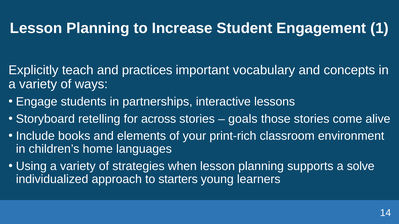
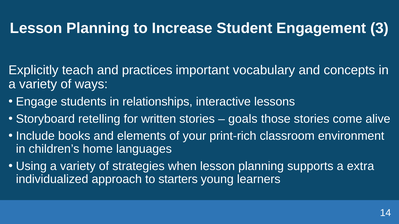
1: 1 -> 3
partnerships: partnerships -> relationships
across: across -> written
solve: solve -> extra
